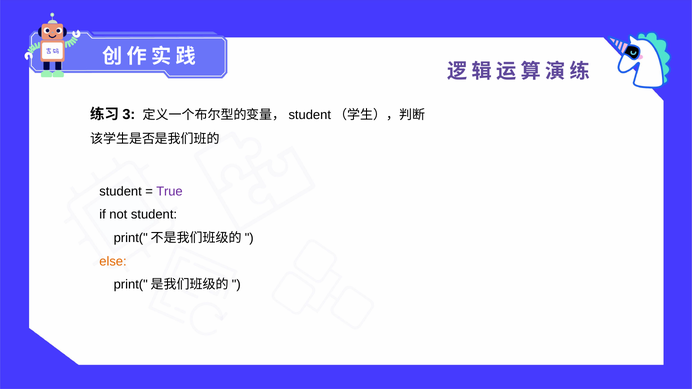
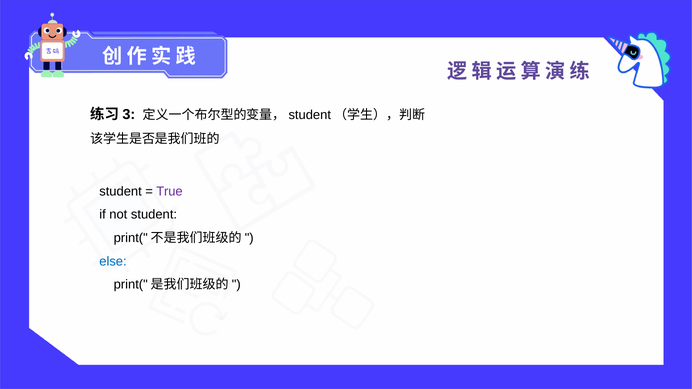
else colour: orange -> blue
